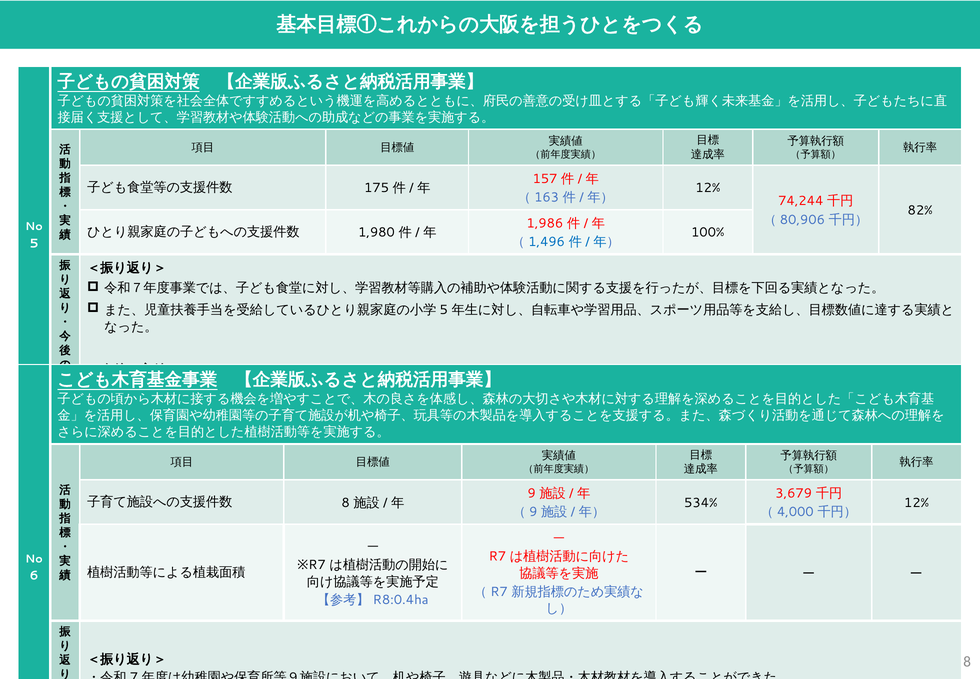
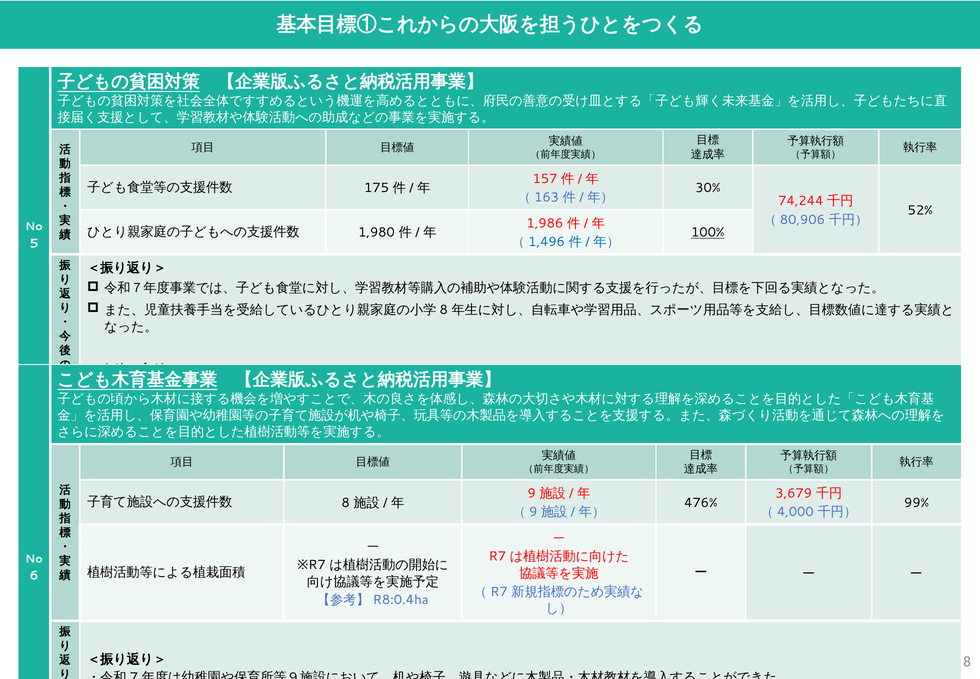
12% at (708, 188): 12% -> 30%
82%: 82% -> 52%
100% underline: none -> present
5 at (444, 310): 5 -> 8
534%: 534% -> 476%
12% at (917, 502): 12% -> 99%
